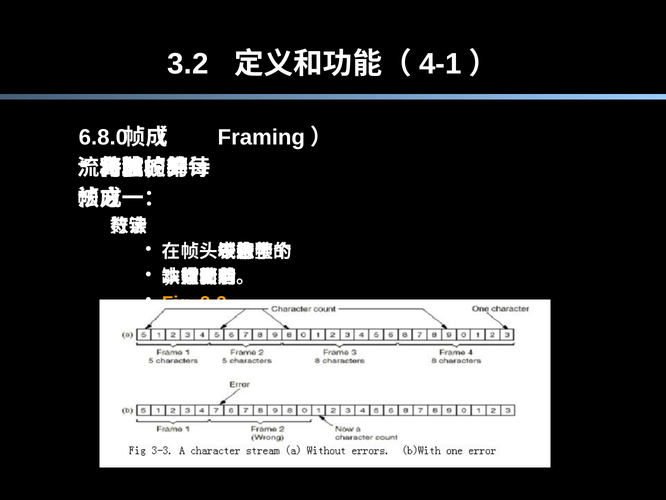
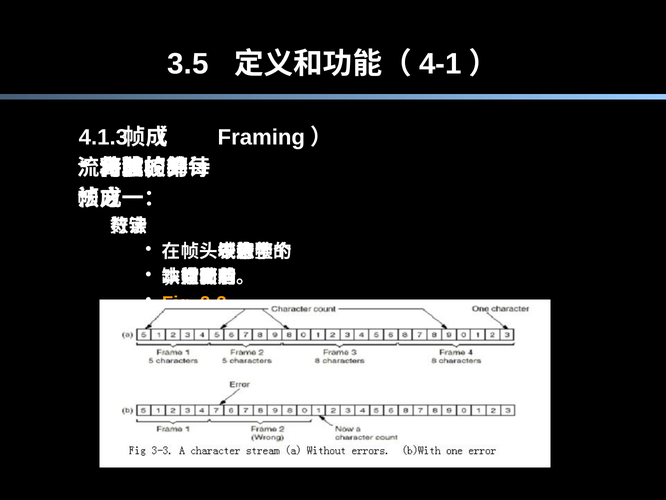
3.2: 3.2 -> 3.5
6.8.0: 6.8.0 -> 4.1.3
